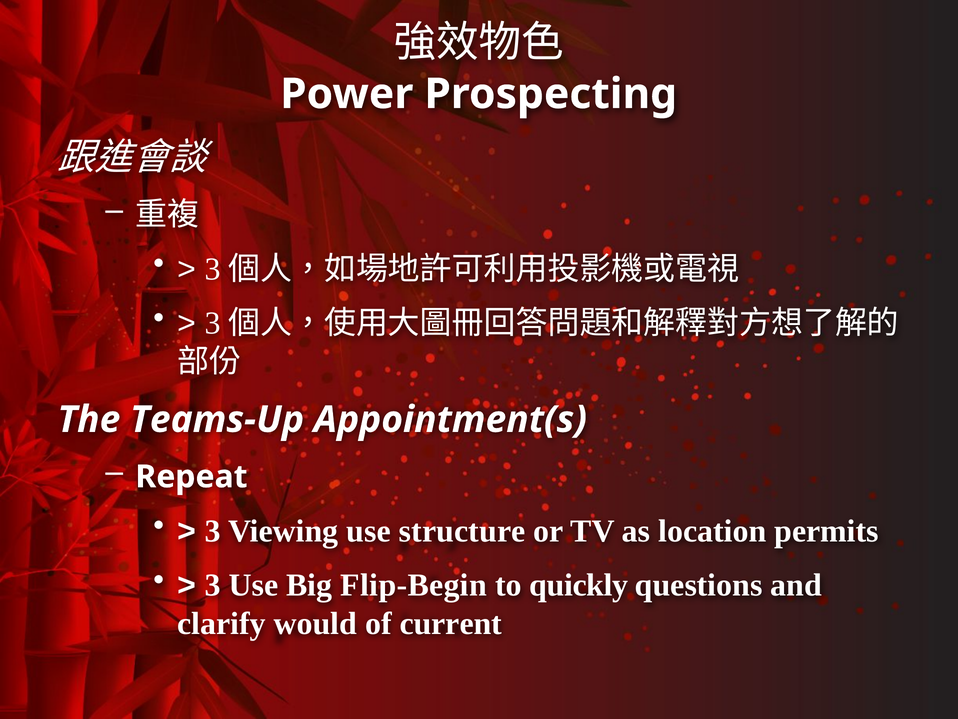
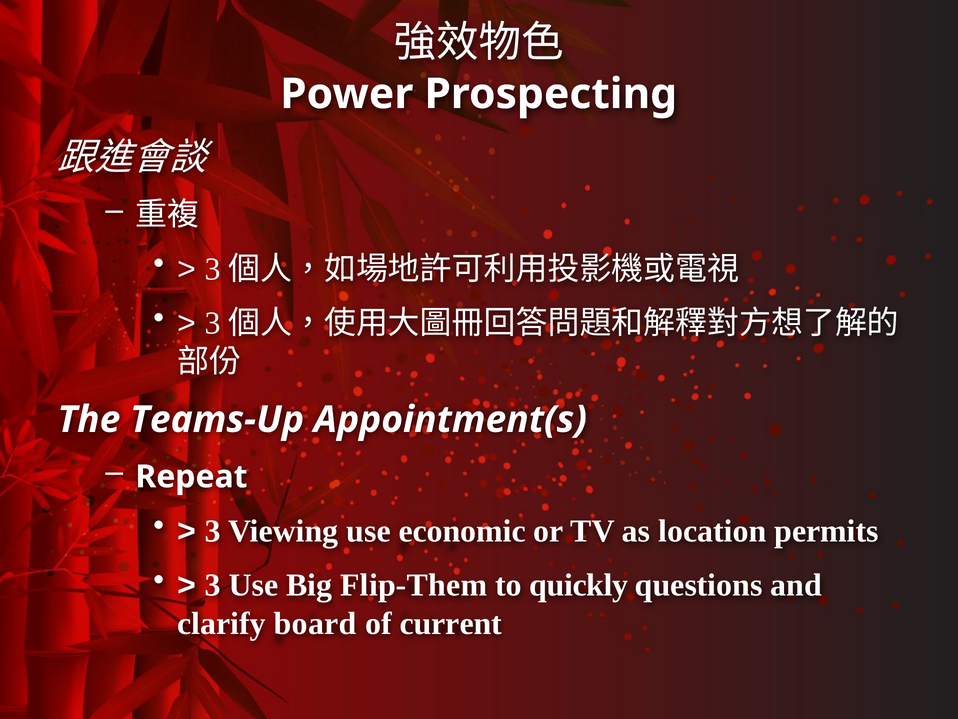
structure: structure -> economic
Flip-Begin: Flip-Begin -> Flip-Them
would: would -> board
